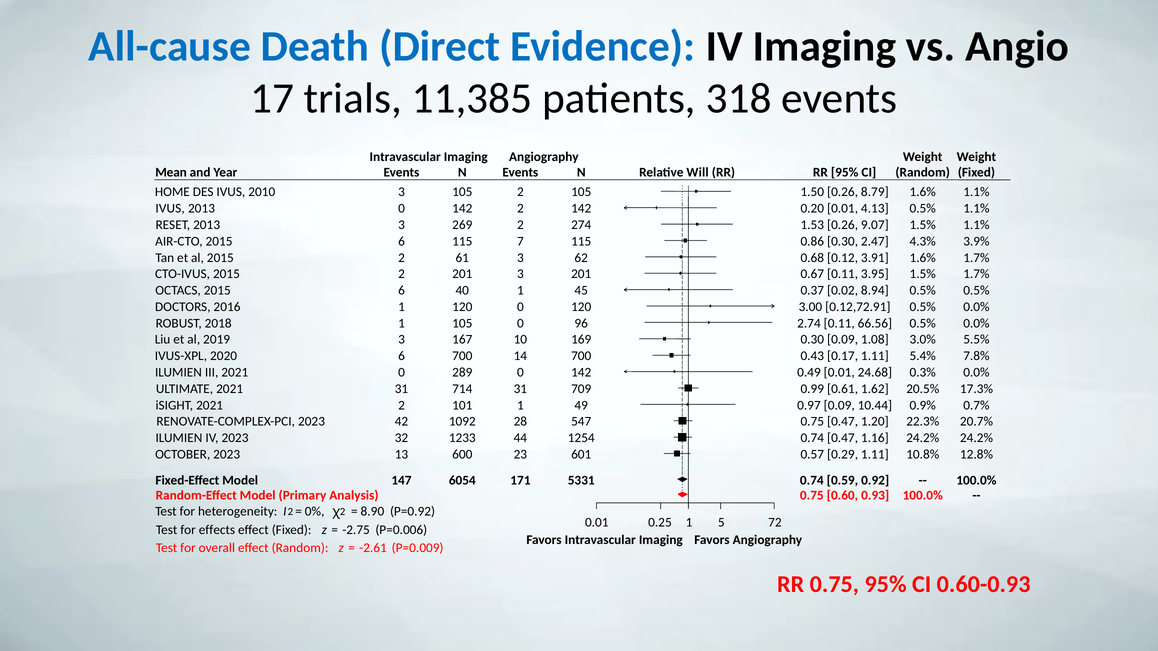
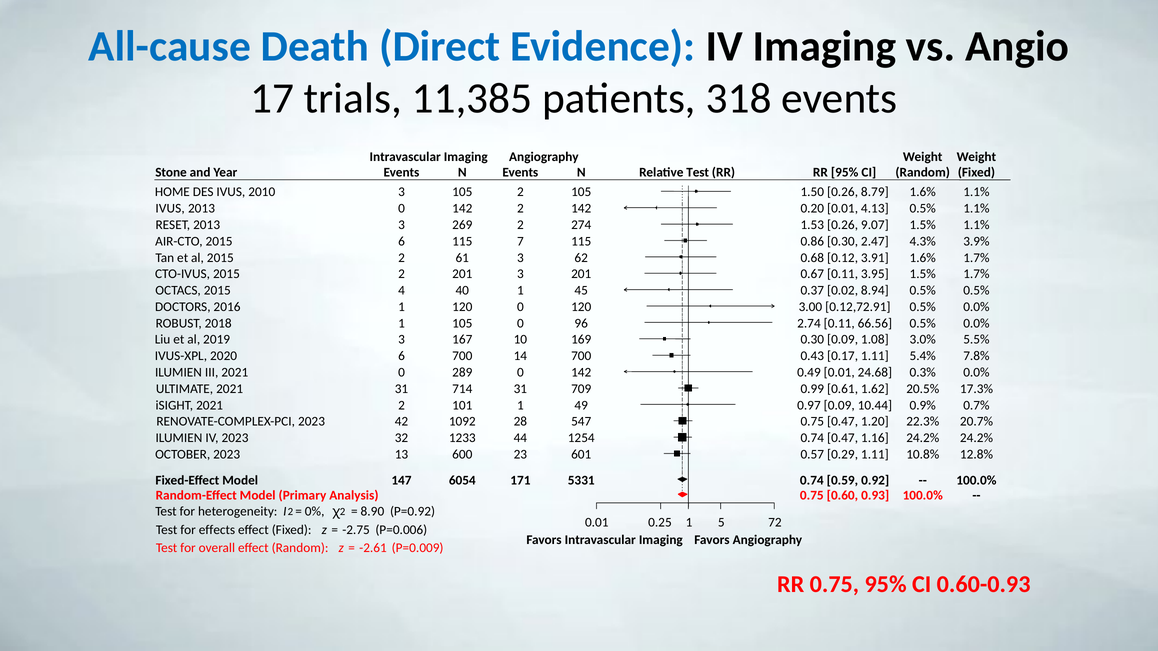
Mean: Mean -> Stone
Relative Will: Will -> Test
OCTACS 2015 6: 6 -> 4
